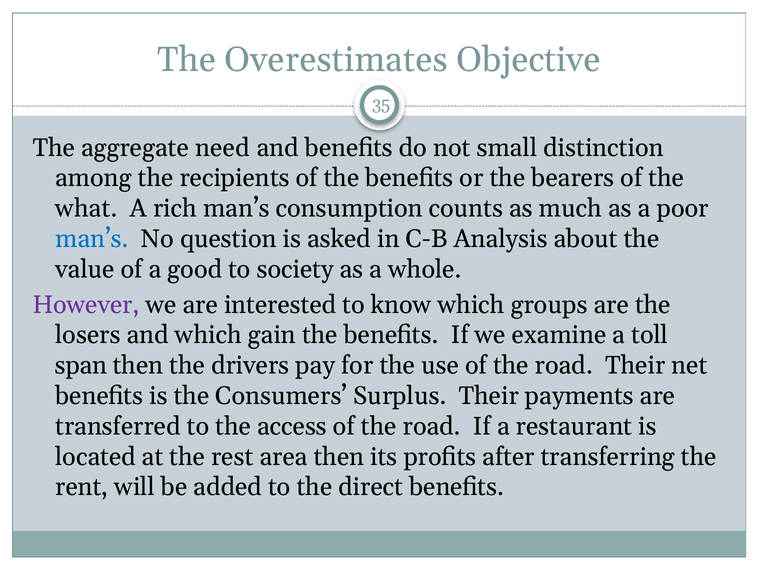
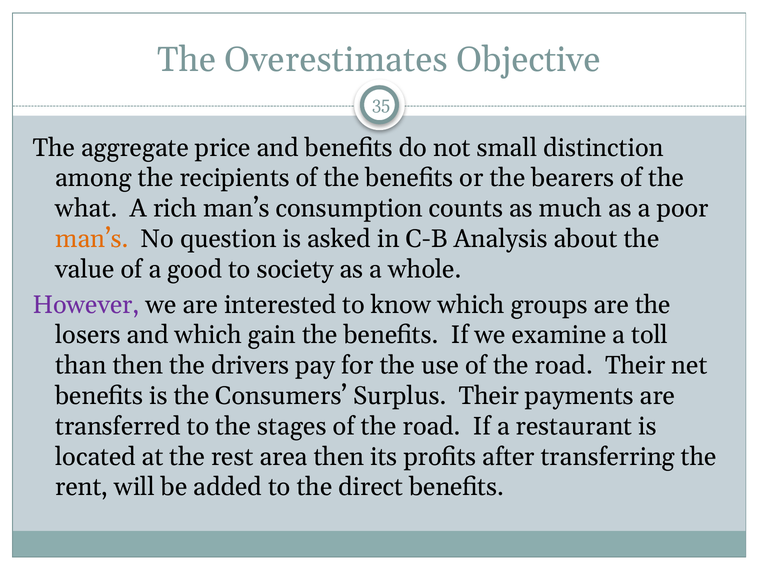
need: need -> price
man’s at (92, 239) colour: blue -> orange
span: span -> than
access: access -> stages
